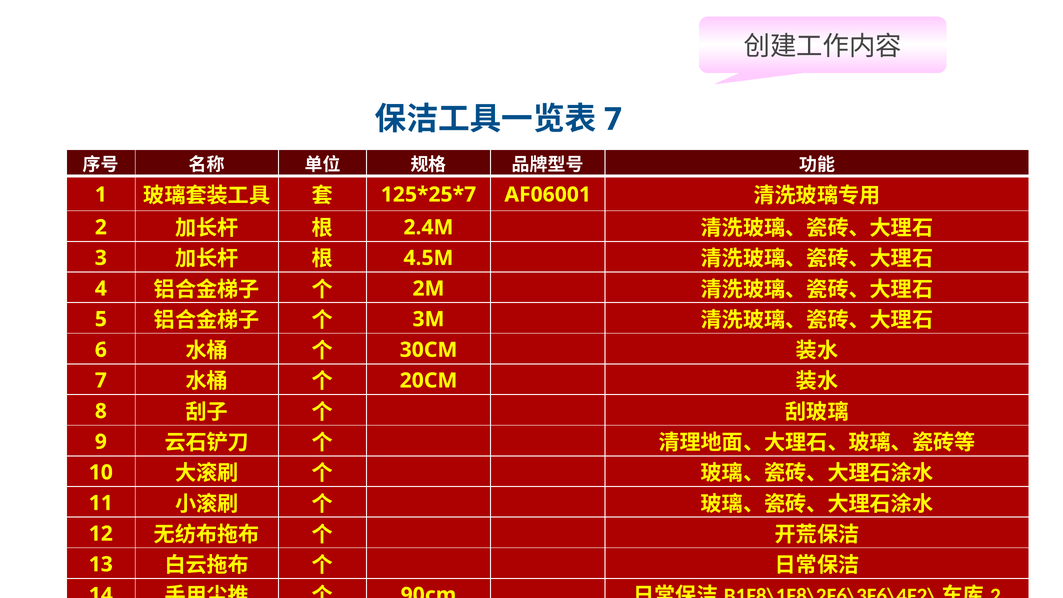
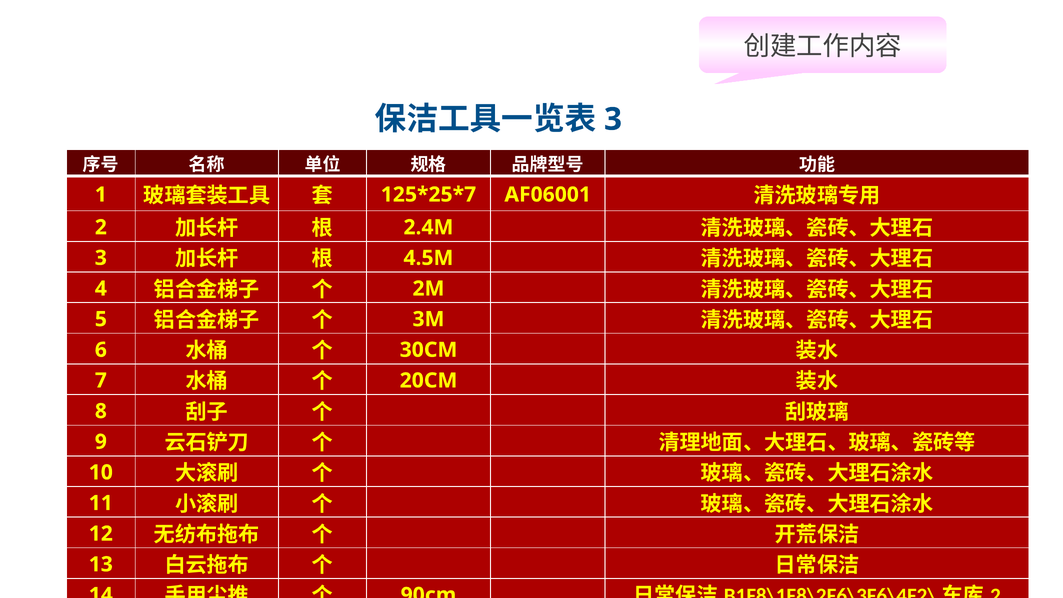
7 at (613, 119): 7 -> 3
